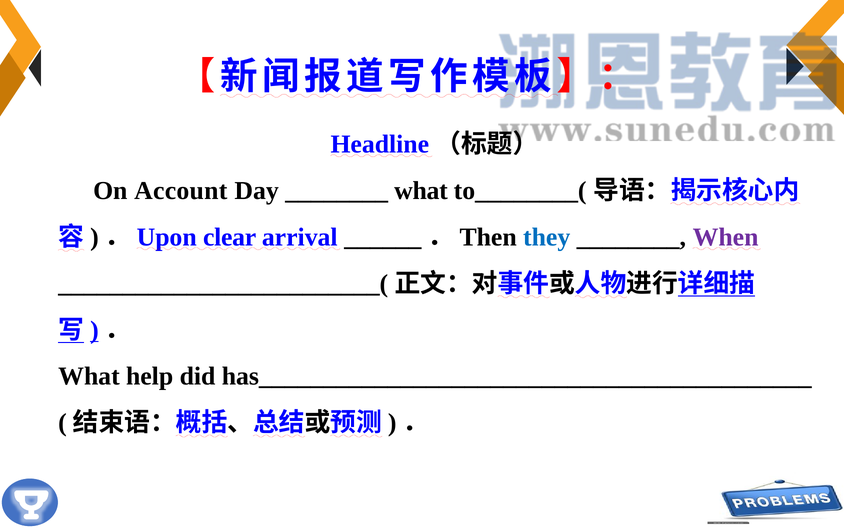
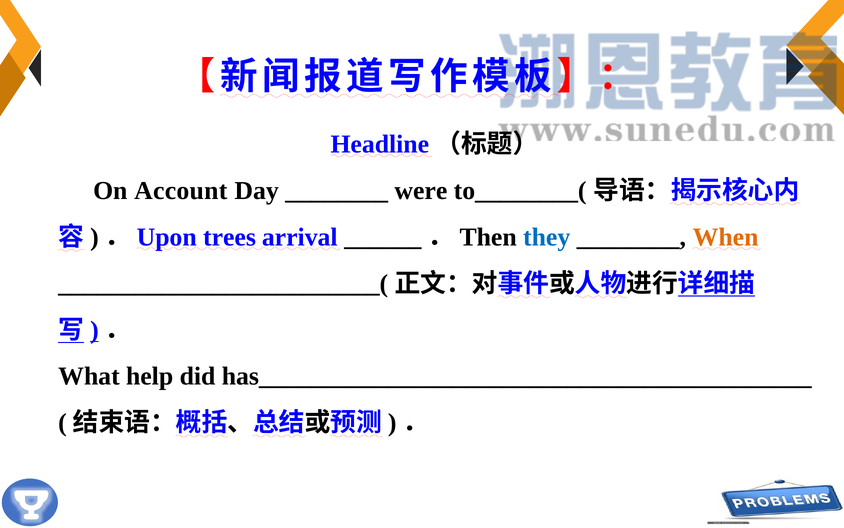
what at (421, 191): what -> were
clear: clear -> trees
When colour: purple -> orange
